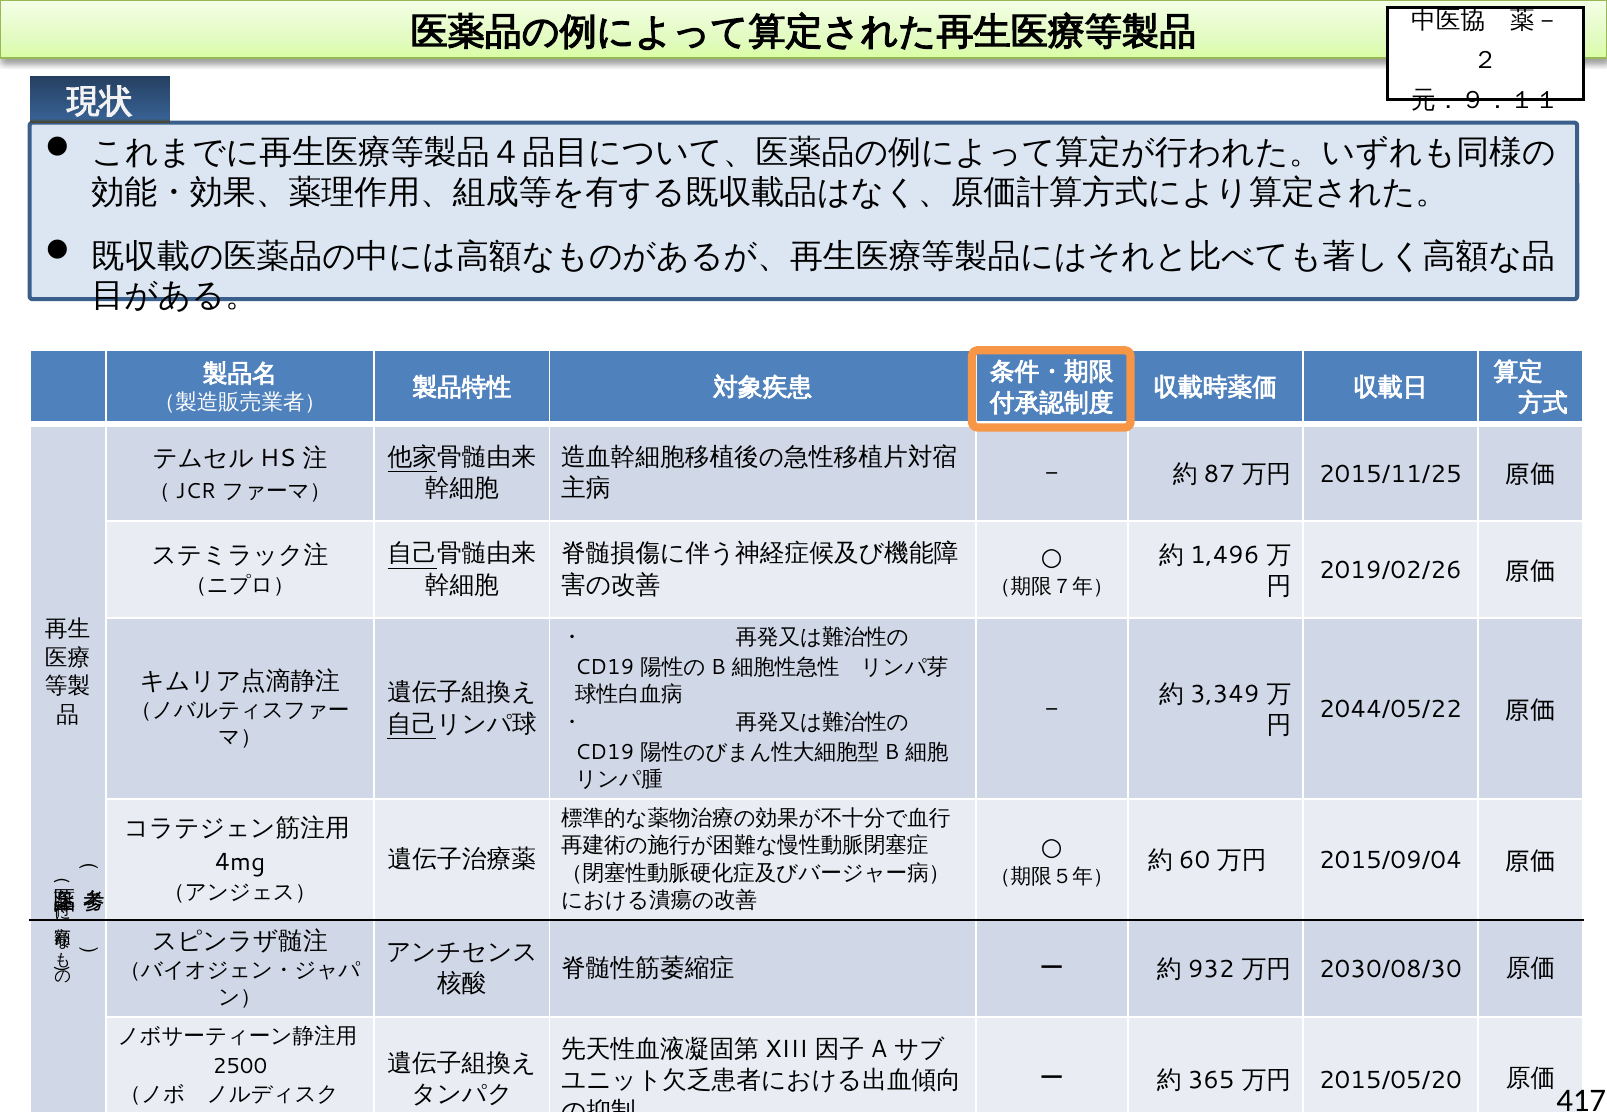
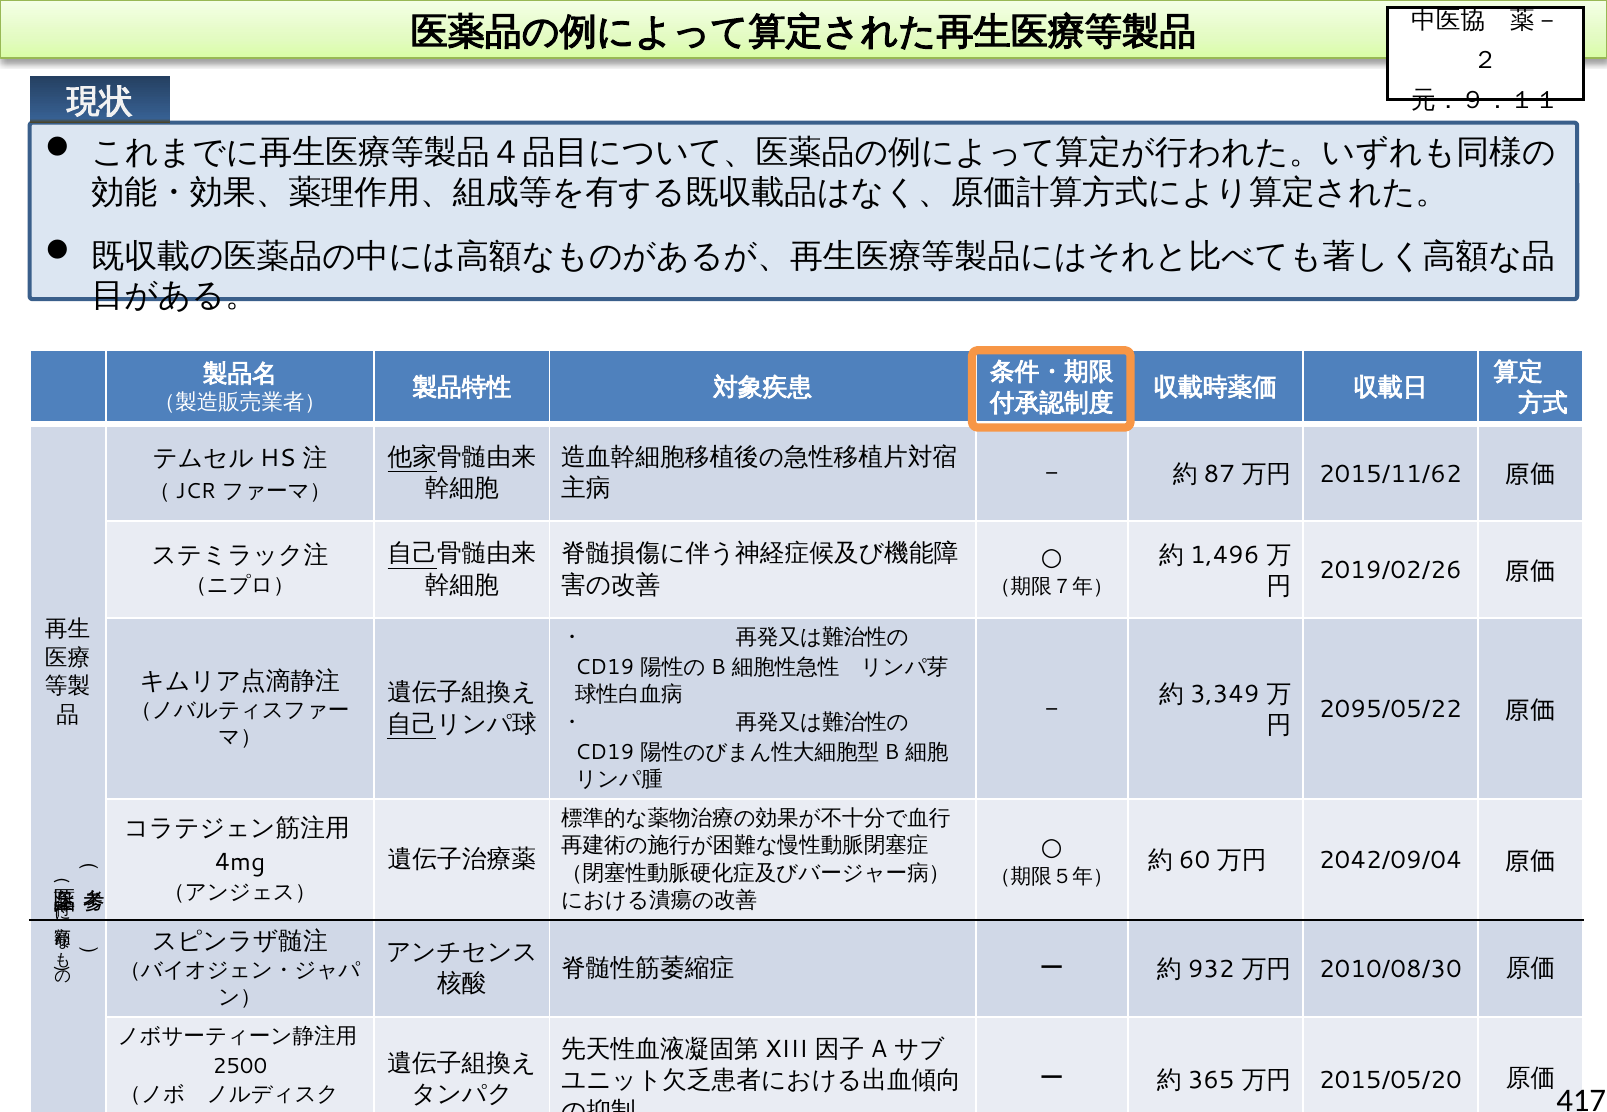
2015/11/25: 2015/11/25 -> 2015/11/62
2044/05/22: 2044/05/22 -> 2095/05/22
2015/09/04: 2015/09/04 -> 2042/09/04
2030/08/30: 2030/08/30 -> 2010/08/30
